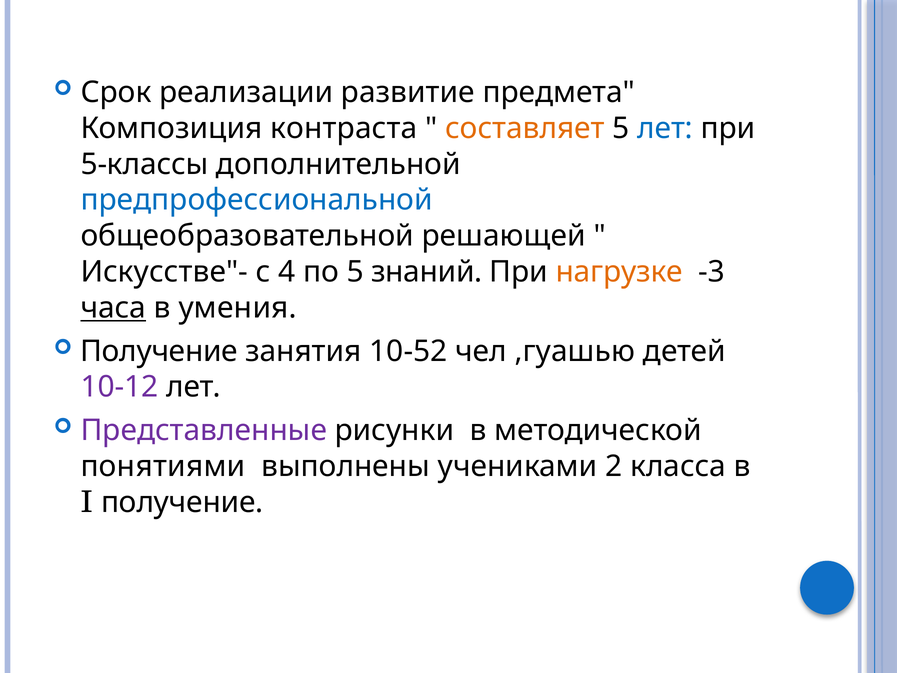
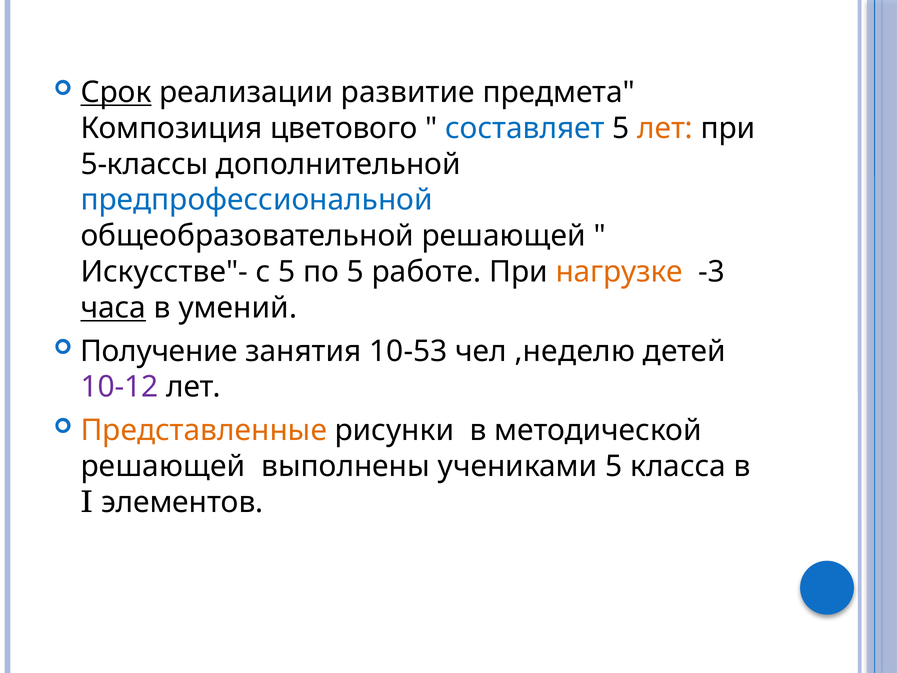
Срок underline: none -> present
контраста: контраста -> цветового
составляет colour: orange -> blue
лет at (665, 128) colour: blue -> orange
с 4: 4 -> 5
знаний: знаний -> работе
умения: умения -> умений
10-52: 10-52 -> 10-53
,гуашью: ,гуашью -> ,неделю
Представленные colour: purple -> orange
понятиями at (163, 466): понятиями -> решающей
учениками 2: 2 -> 5
I получение: получение -> элементов
